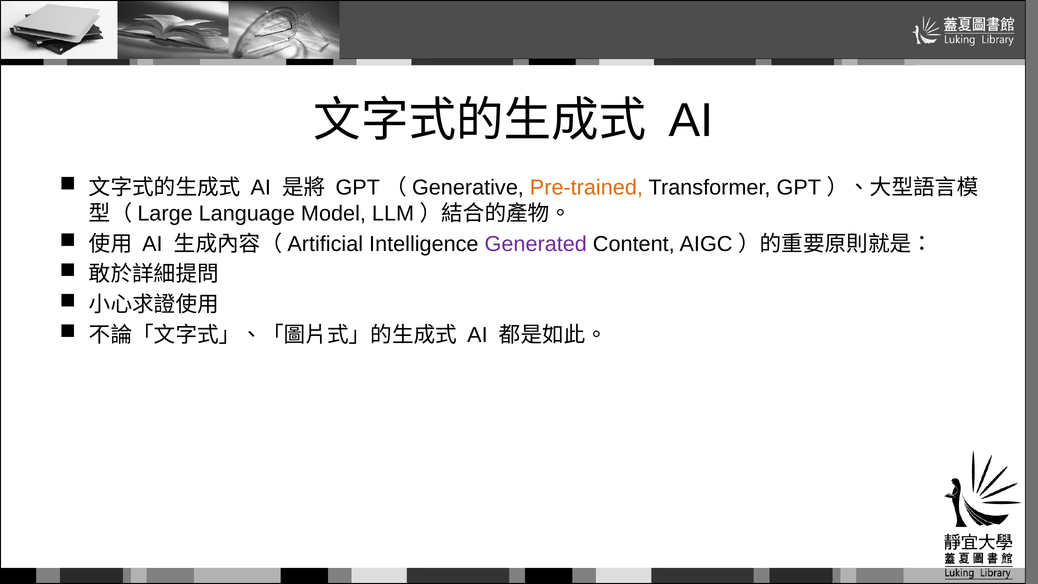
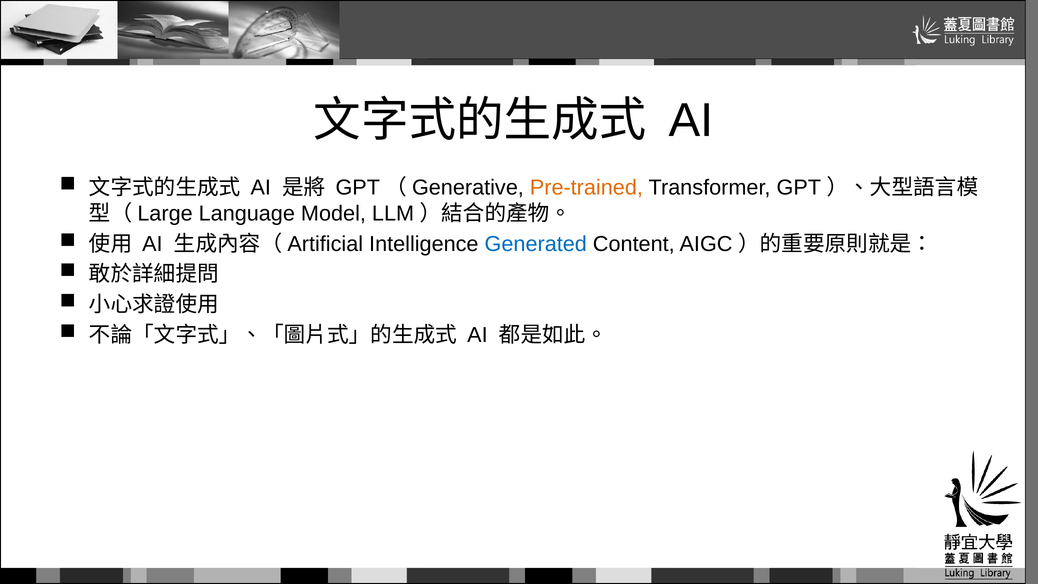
Generated colour: purple -> blue
